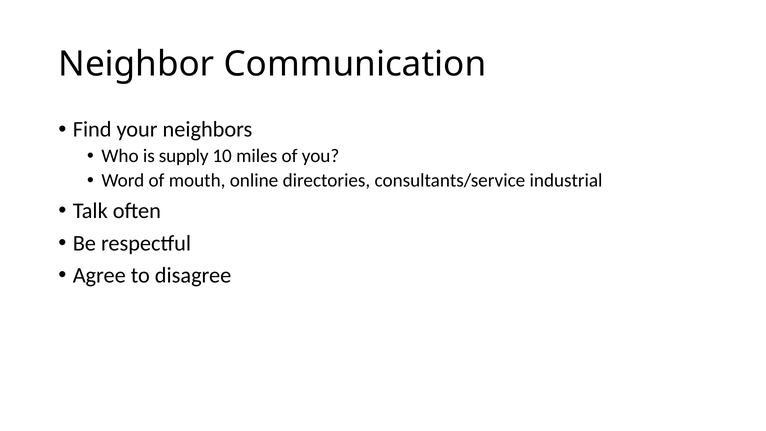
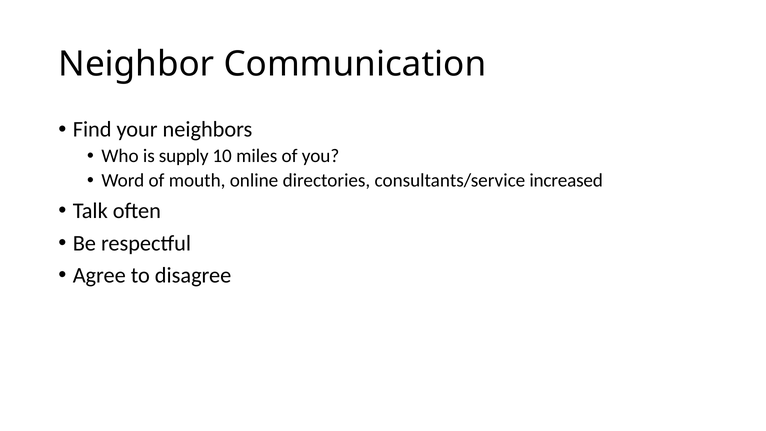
industrial: industrial -> increased
